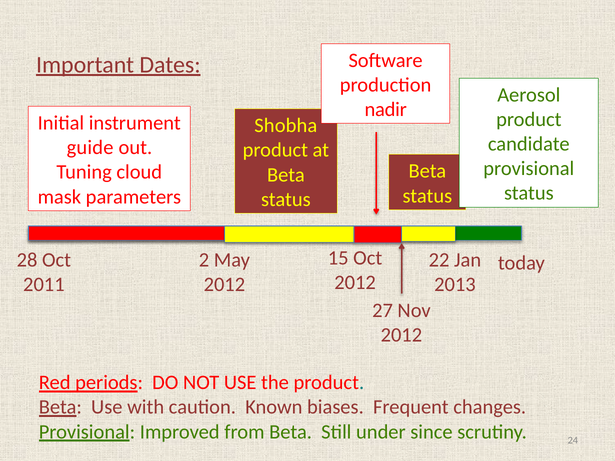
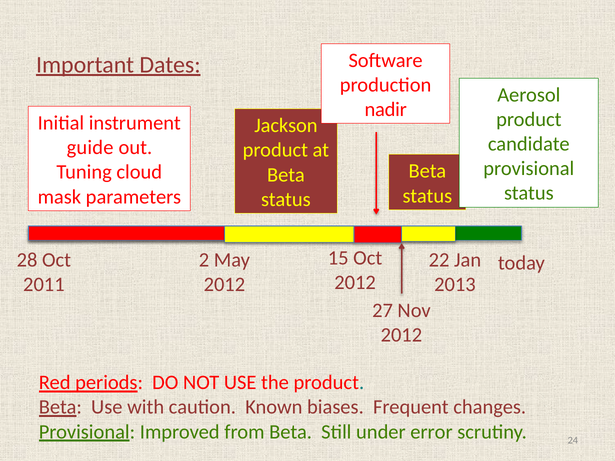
Shobha: Shobha -> Jackson
since: since -> error
